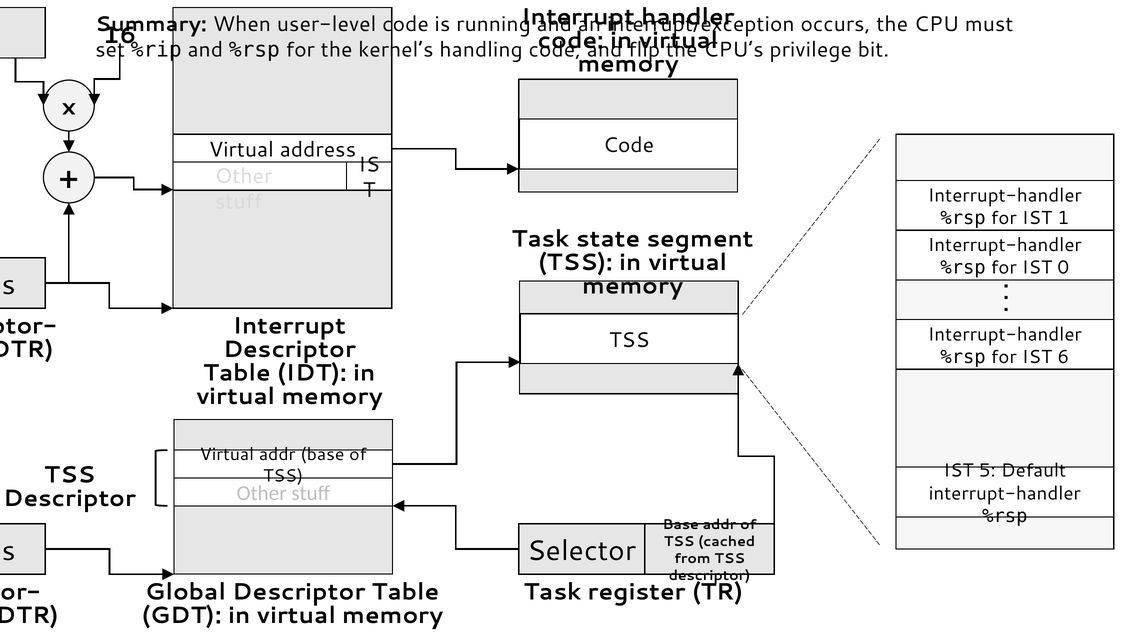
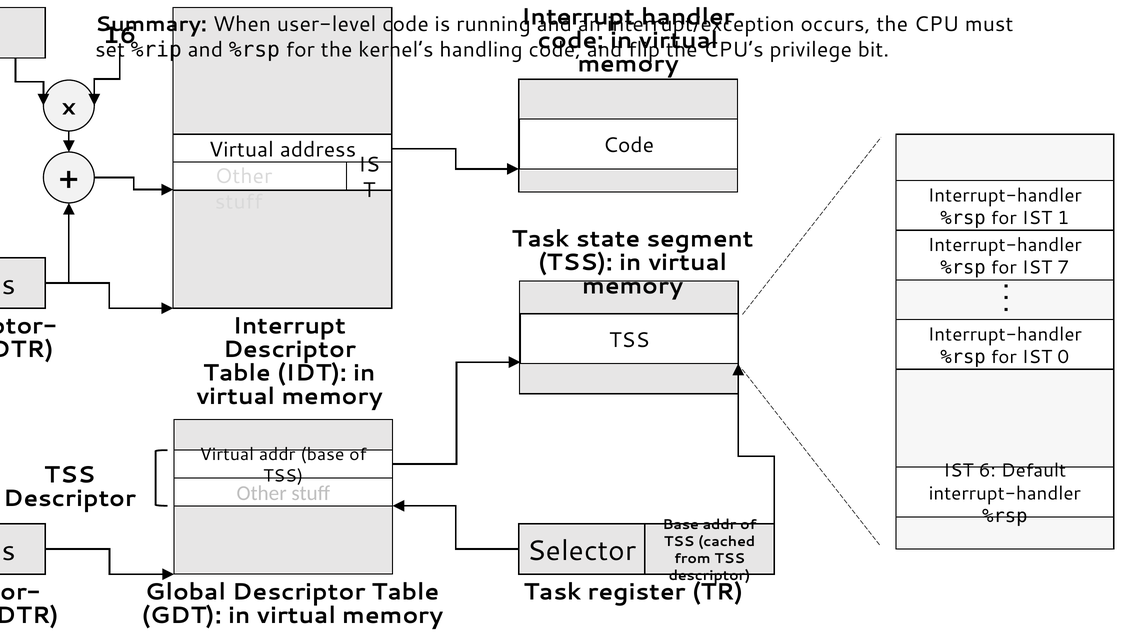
0: 0 -> 7
6: 6 -> 0
5: 5 -> 6
